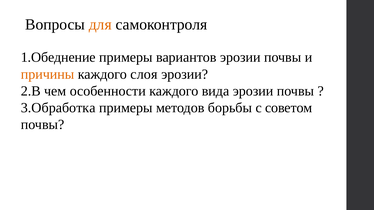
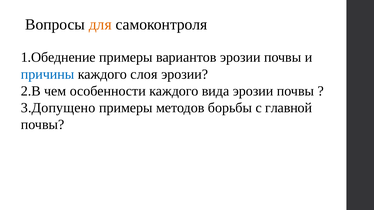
причины colour: orange -> blue
3.Обработка: 3.Обработка -> 3.Допущено
советом: советом -> главной
